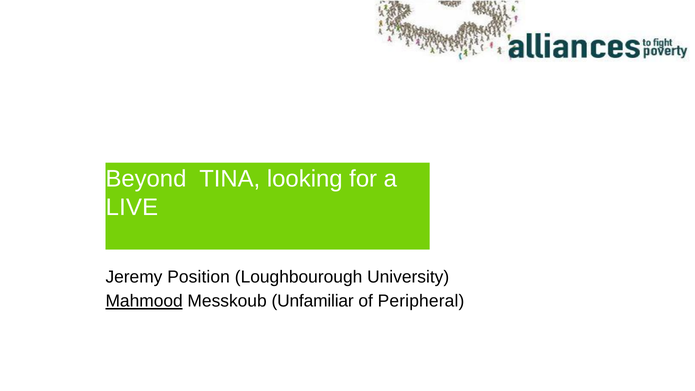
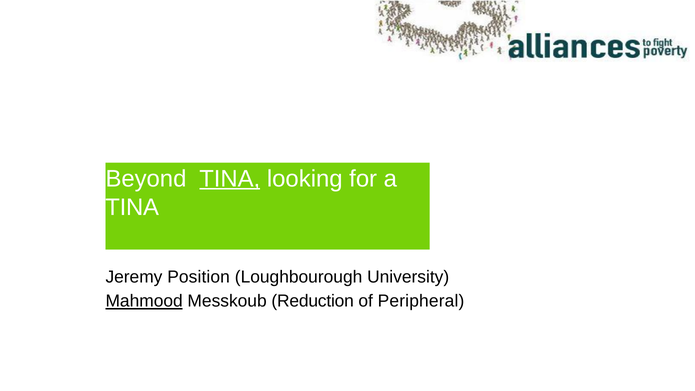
TINA at (230, 179) underline: none -> present
LIVE at (132, 207): LIVE -> TINA
Unfamiliar: Unfamiliar -> Reduction
